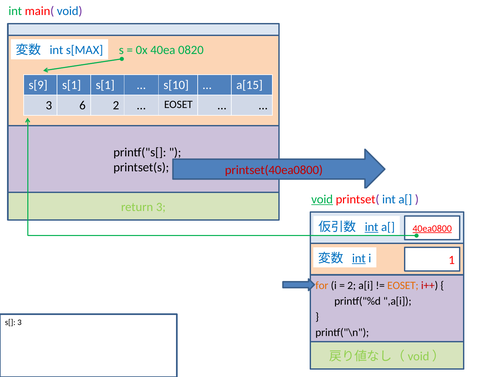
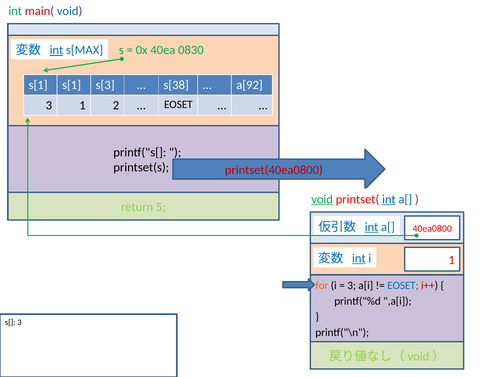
0820: 0820 -> 0830
int at (56, 50) underline: none -> present
s[9 at (38, 85): s[9 -> s[1
s[1 s[1: s[1 -> s[3
s[10: s[10 -> s[38
a[15: a[15 -> a[92
3 6: 6 -> 1
int at (389, 200) underline: none -> present
return 3: 3 -> 5
40ea0800 underline: present -> none
2 at (352, 286): 2 -> 3
EOSET at (403, 286) colour: orange -> blue
